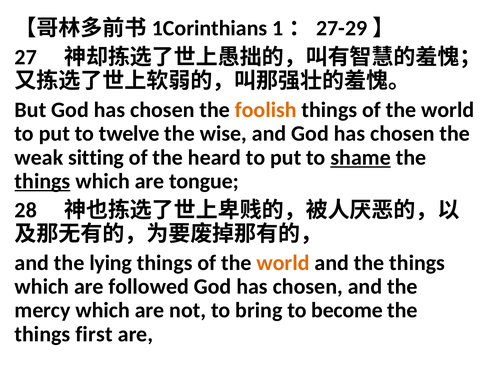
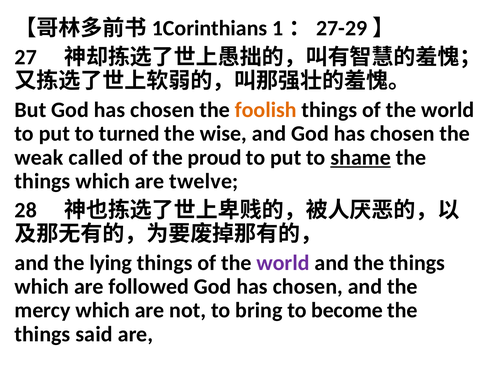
twelve: twelve -> turned
sitting: sitting -> called
heard: heard -> proud
things at (42, 181) underline: present -> none
tongue: tongue -> twelve
world at (283, 262) colour: orange -> purple
first: first -> said
